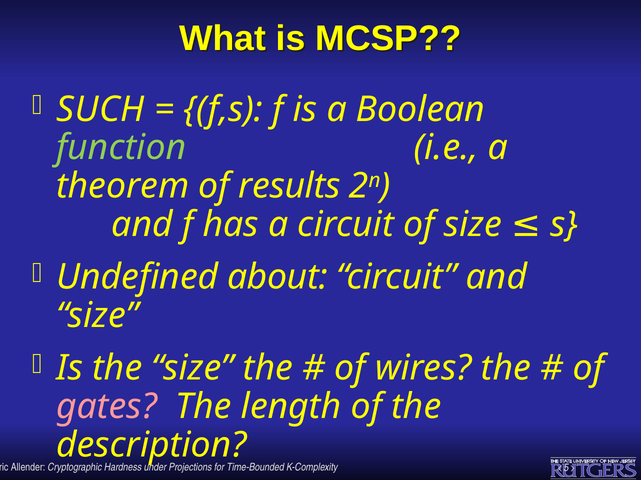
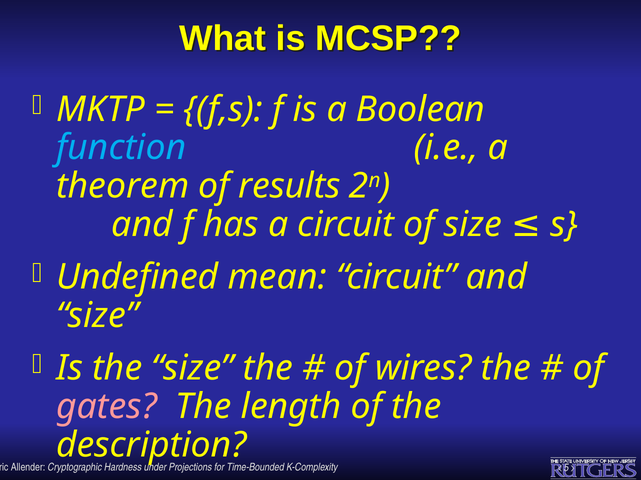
SUCH: SUCH -> MKTP
function colour: light green -> light blue
about: about -> mean
